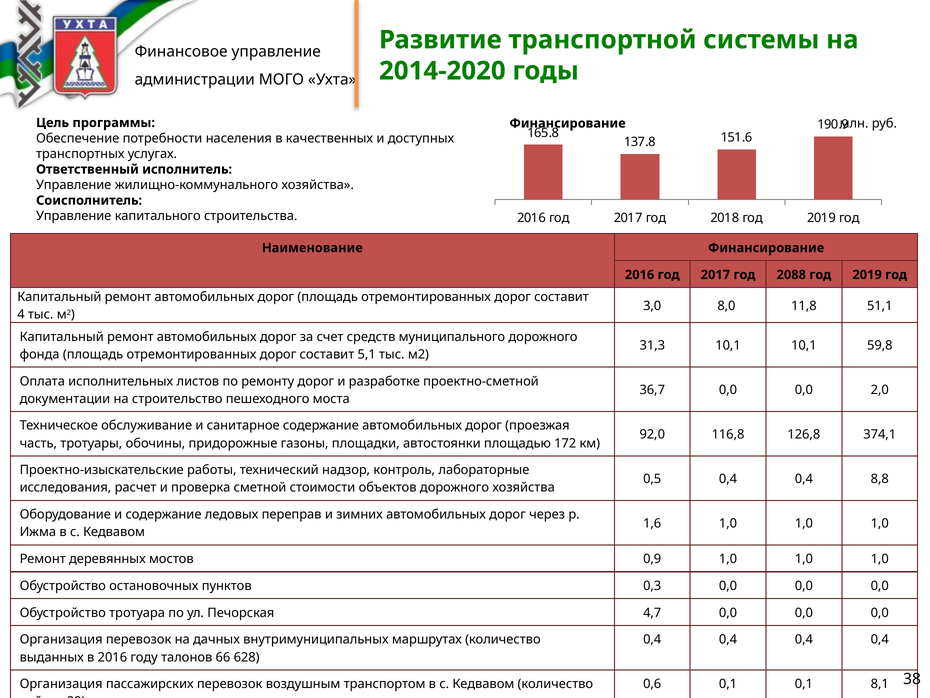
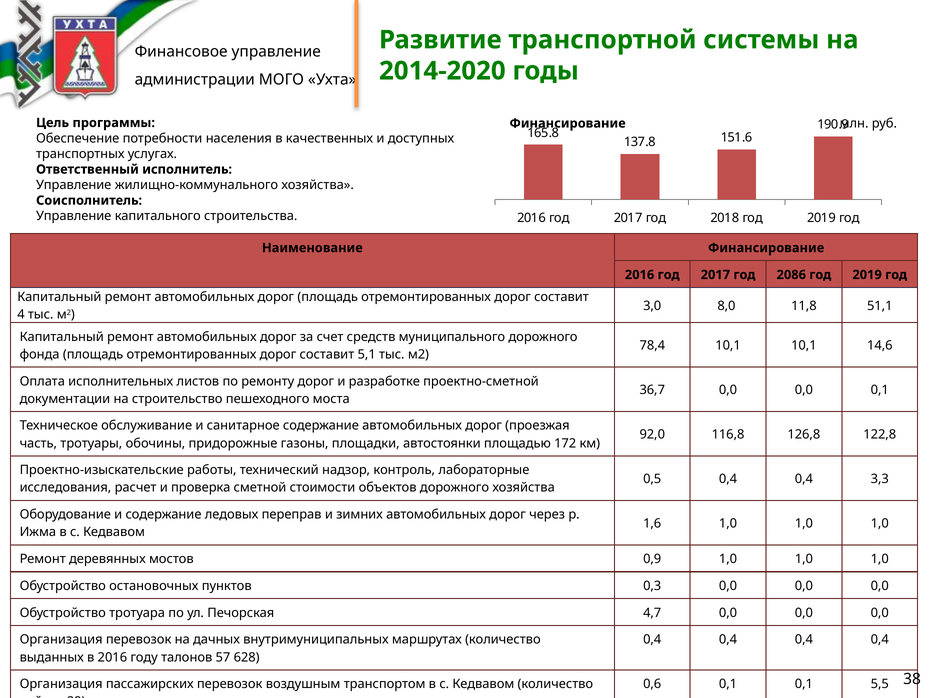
2088: 2088 -> 2086
31,3: 31,3 -> 78,4
59,8: 59,8 -> 14,6
0,0 2,0: 2,0 -> 0,1
374,1: 374,1 -> 122,8
8,8: 8,8 -> 3,3
66: 66 -> 57
8,1: 8,1 -> 5,5
